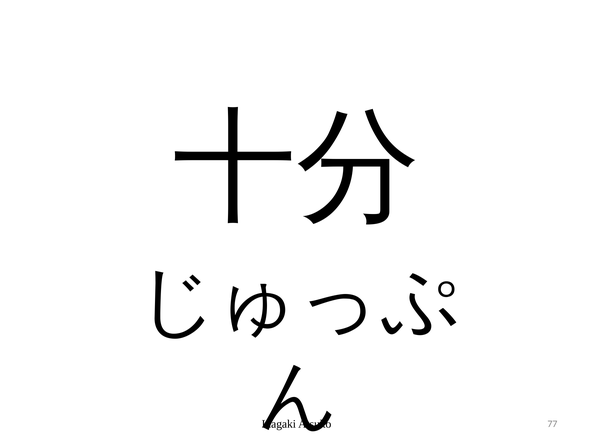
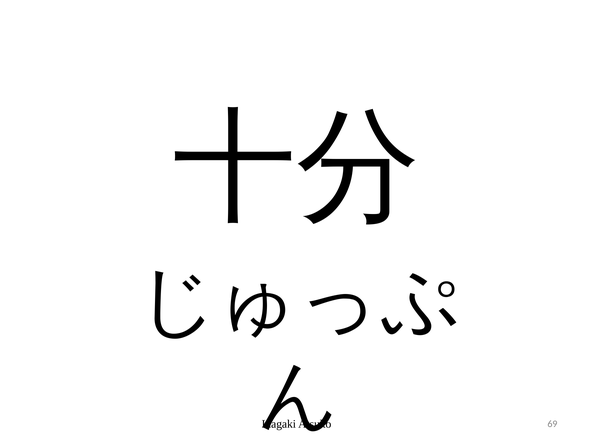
77: 77 -> 69
